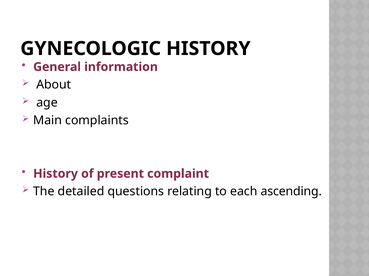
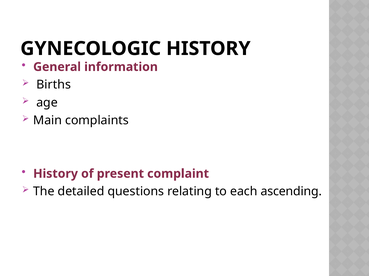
About: About -> Births
